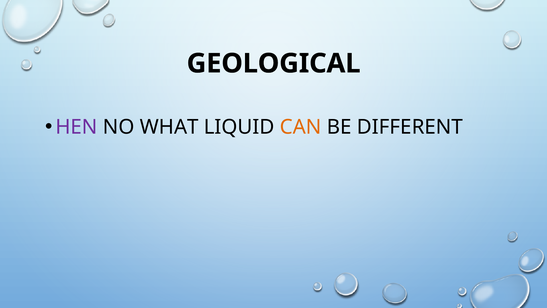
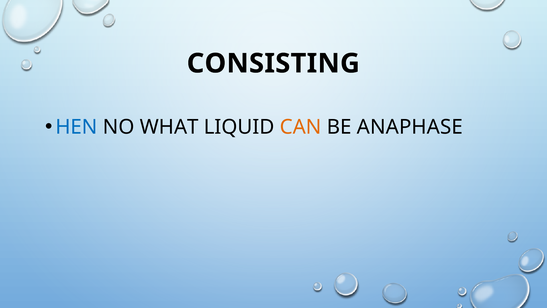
GEOLOGICAL: GEOLOGICAL -> CONSISTING
HEN colour: purple -> blue
DIFFERENT: DIFFERENT -> ANAPHASE
